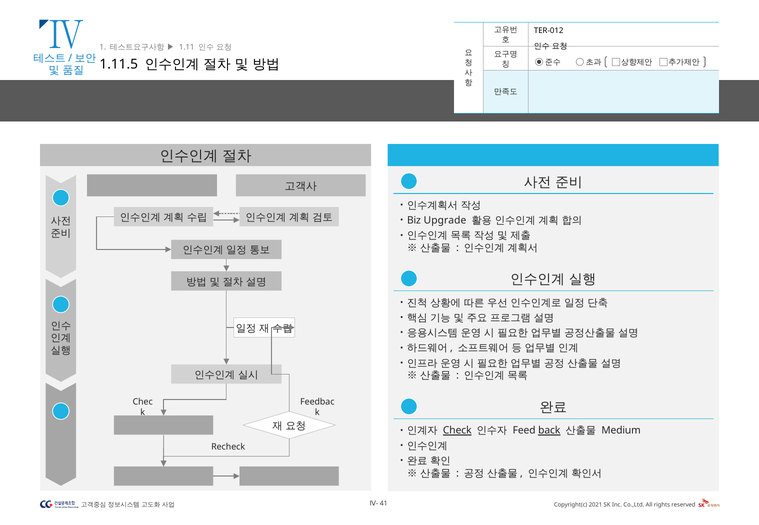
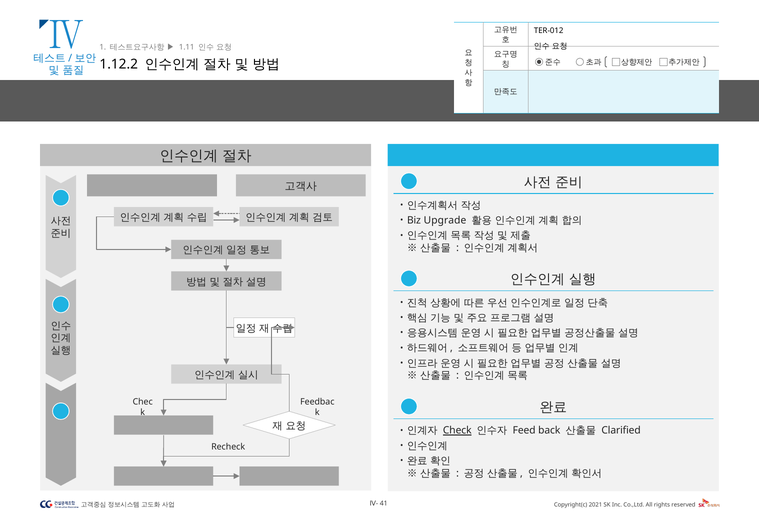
1.11.5: 1.11.5 -> 1.12.2
back underline: present -> none
Medium: Medium -> Clarified
